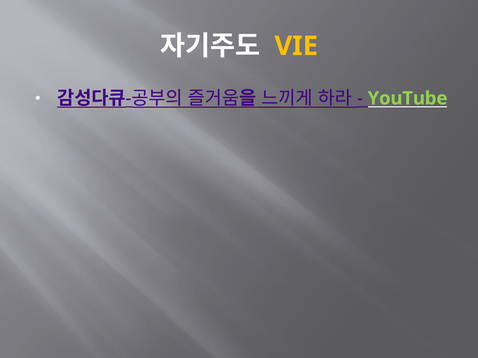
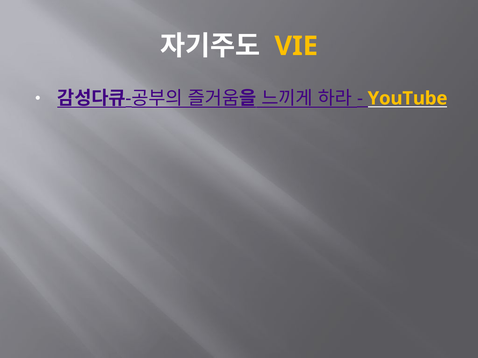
YouTube colour: light green -> yellow
